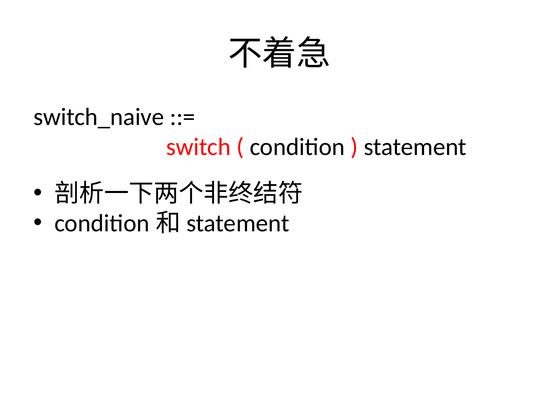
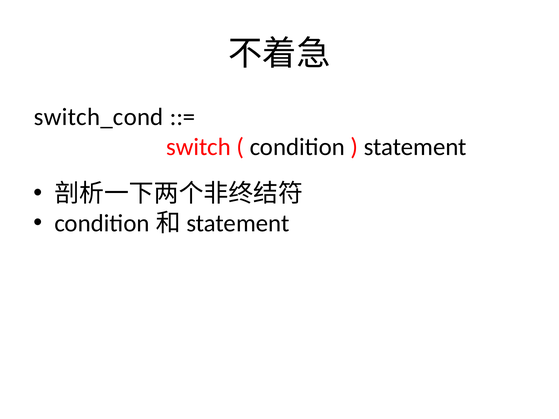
switch_naive: switch_naive -> switch_cond
